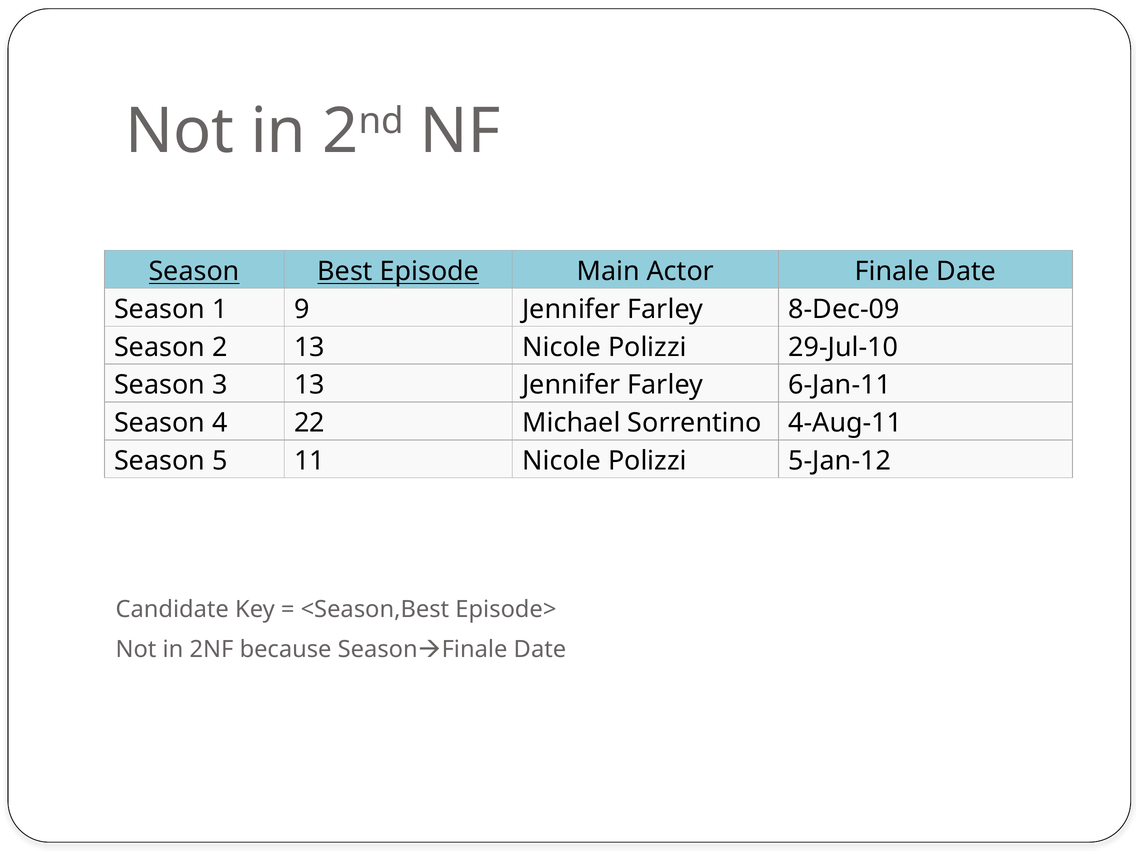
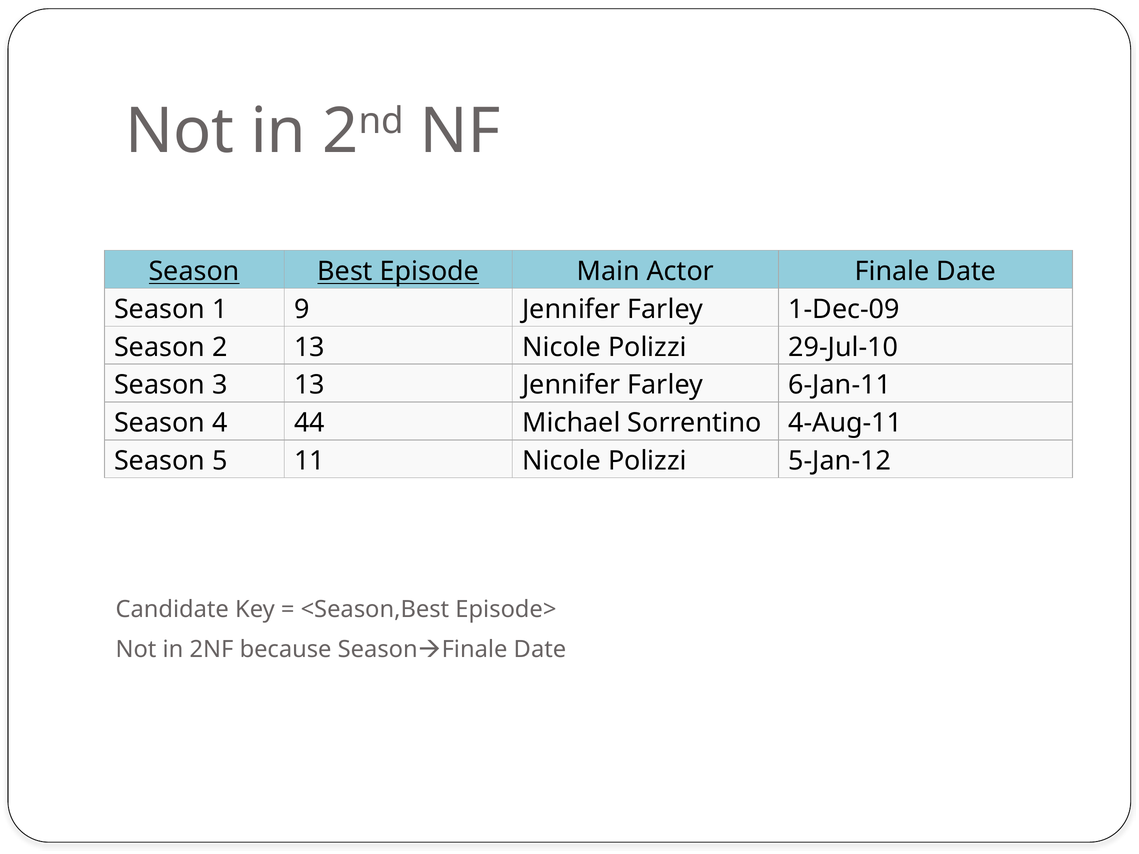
8-Dec-09: 8-Dec-09 -> 1-Dec-09
22: 22 -> 44
